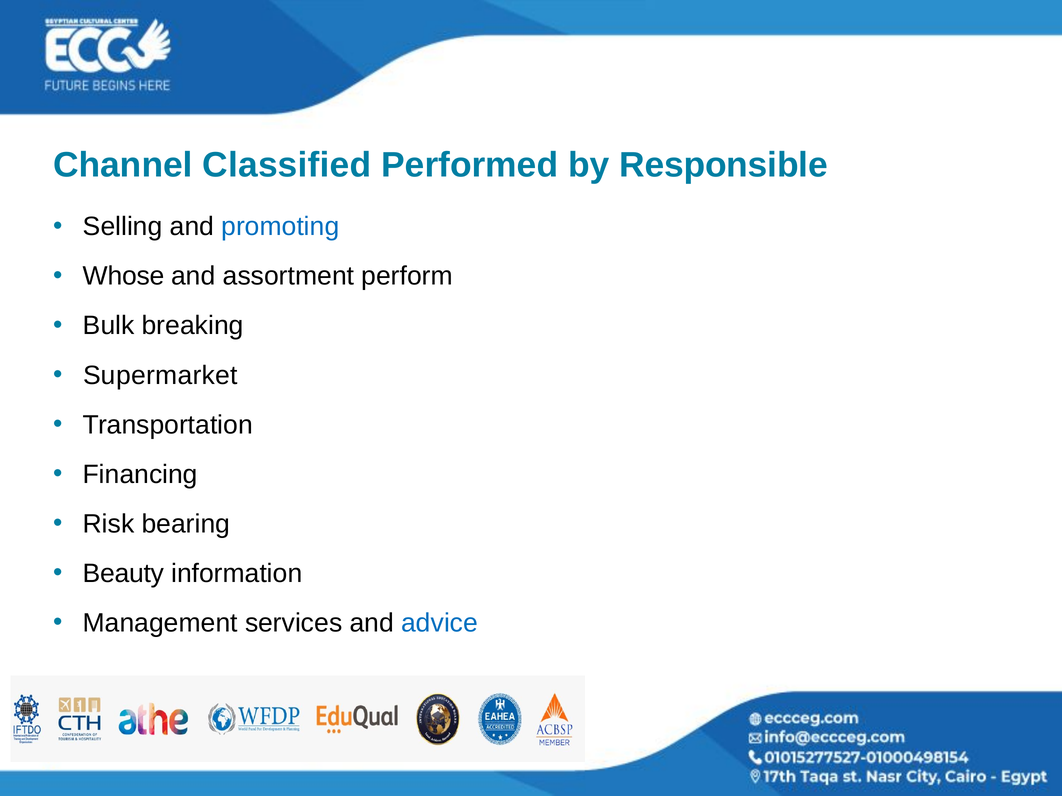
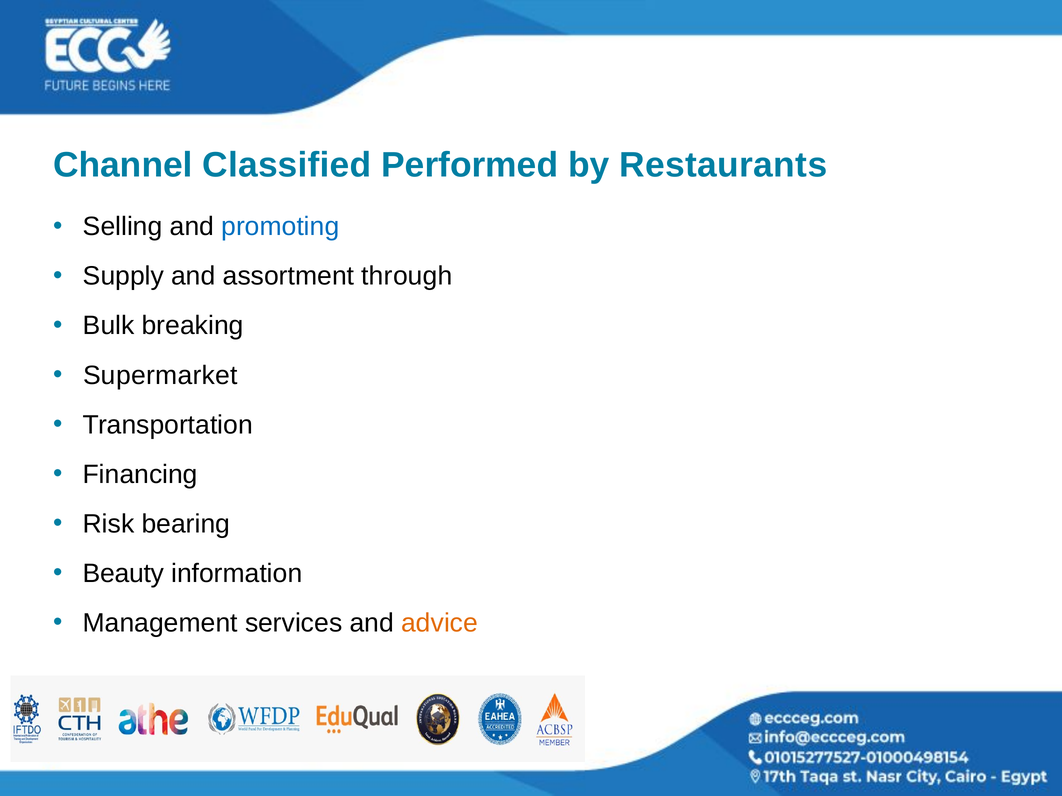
Responsible: Responsible -> Restaurants
Whose: Whose -> Supply
perform: perform -> through
advice colour: blue -> orange
